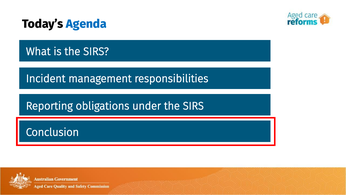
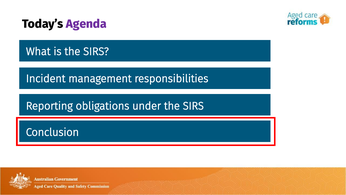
Agenda colour: blue -> purple
